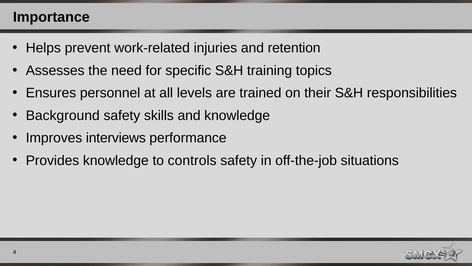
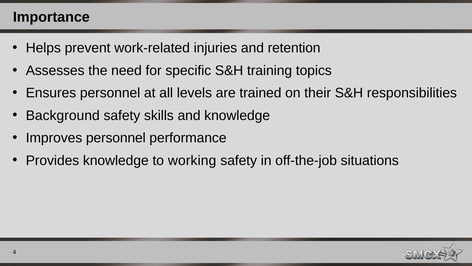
Improves interviews: interviews -> personnel
controls: controls -> working
